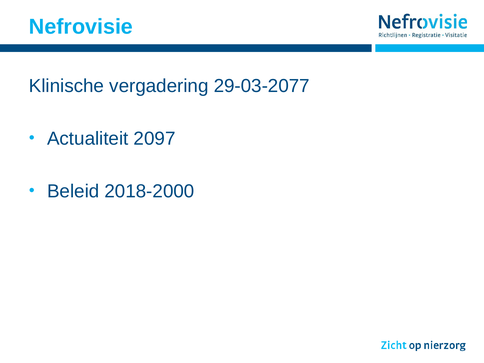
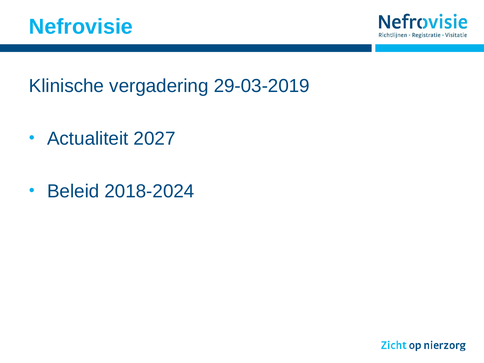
29-03-2077: 29-03-2077 -> 29-03-2019
2097: 2097 -> 2027
2018-2000: 2018-2000 -> 2018-2024
